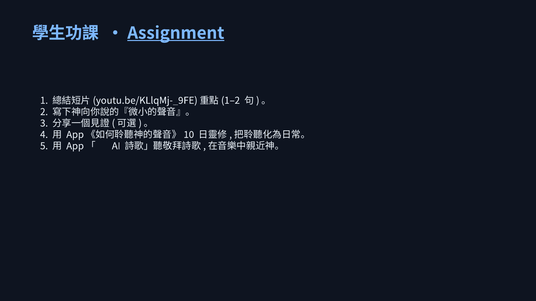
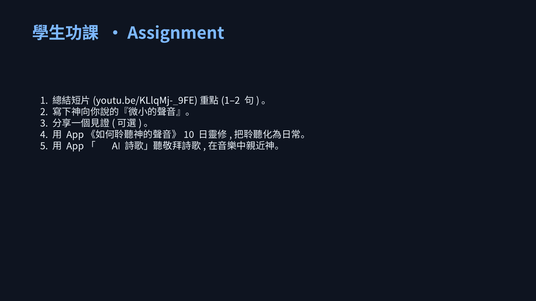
Assignment underline: present -> none
